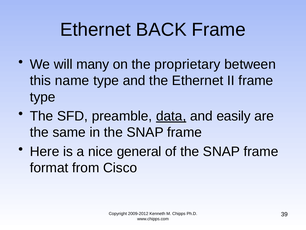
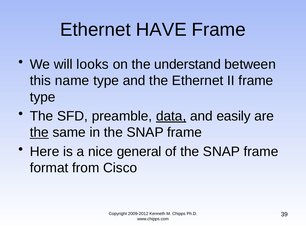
BACK: BACK -> HAVE
many: many -> looks
proprietary: proprietary -> understand
the at (39, 132) underline: none -> present
